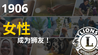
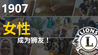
1906: 1906 -> 1907
